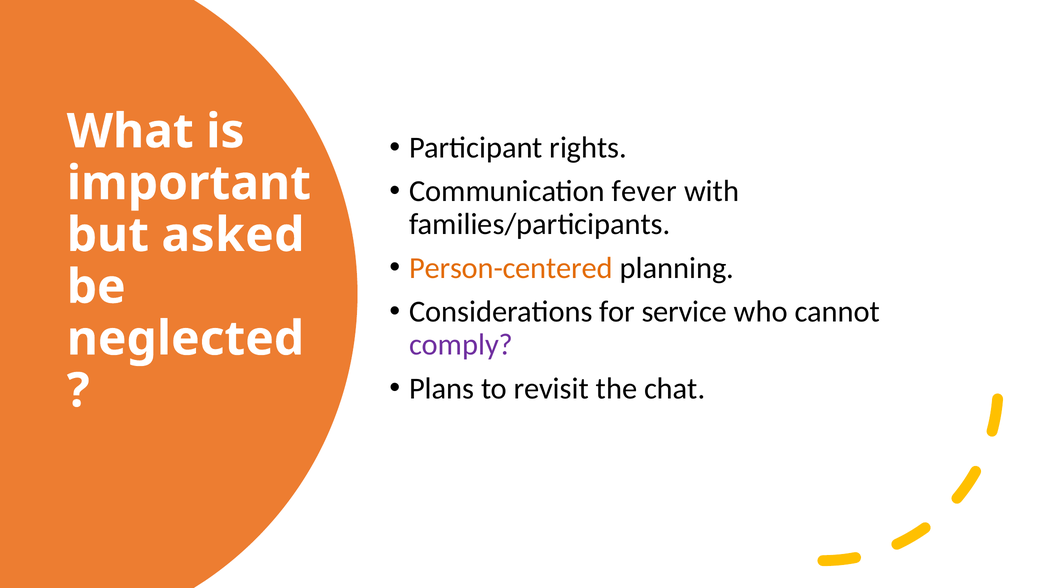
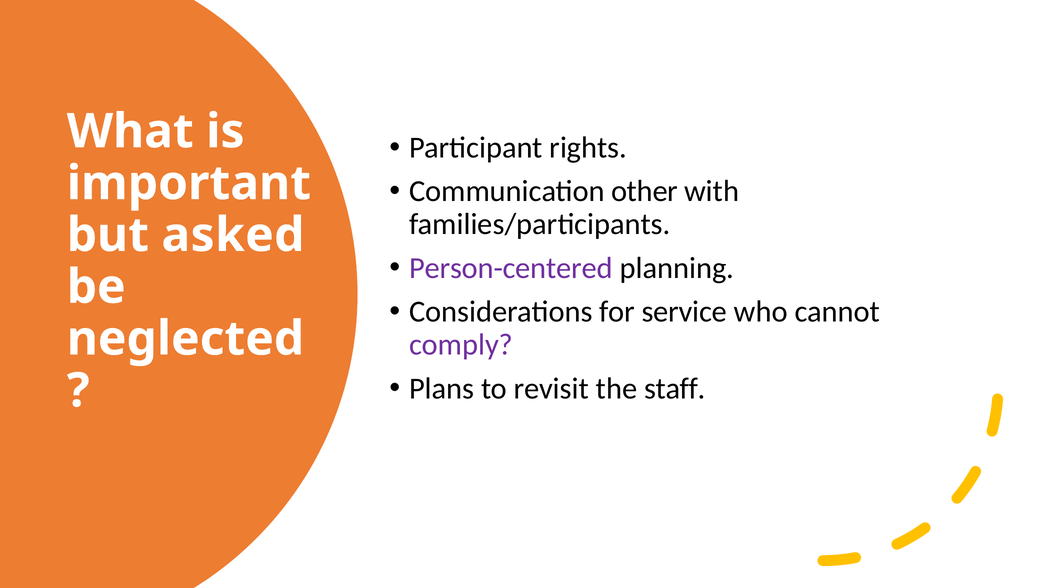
fever: fever -> other
Person-centered colour: orange -> purple
chat: chat -> staff
